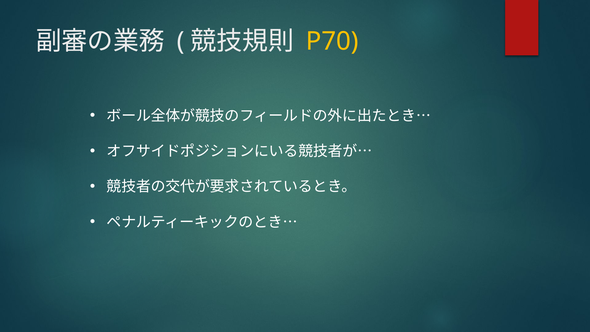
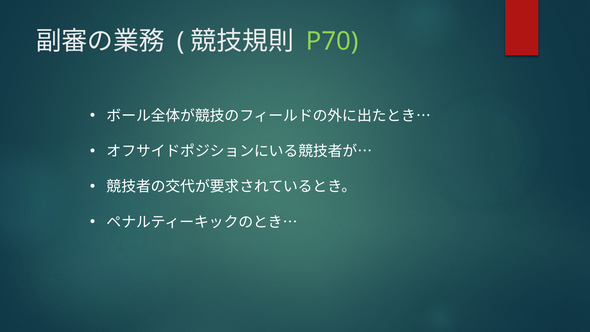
P70 colour: yellow -> light green
